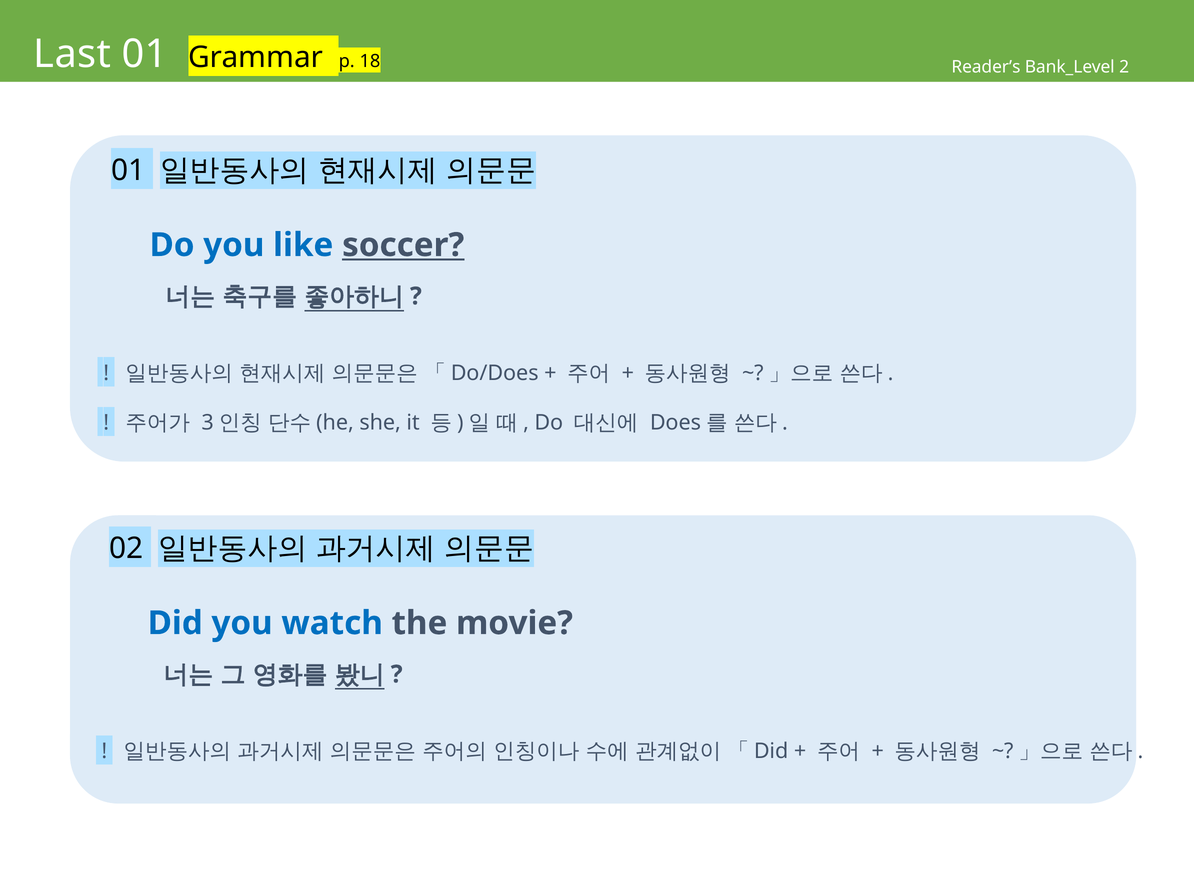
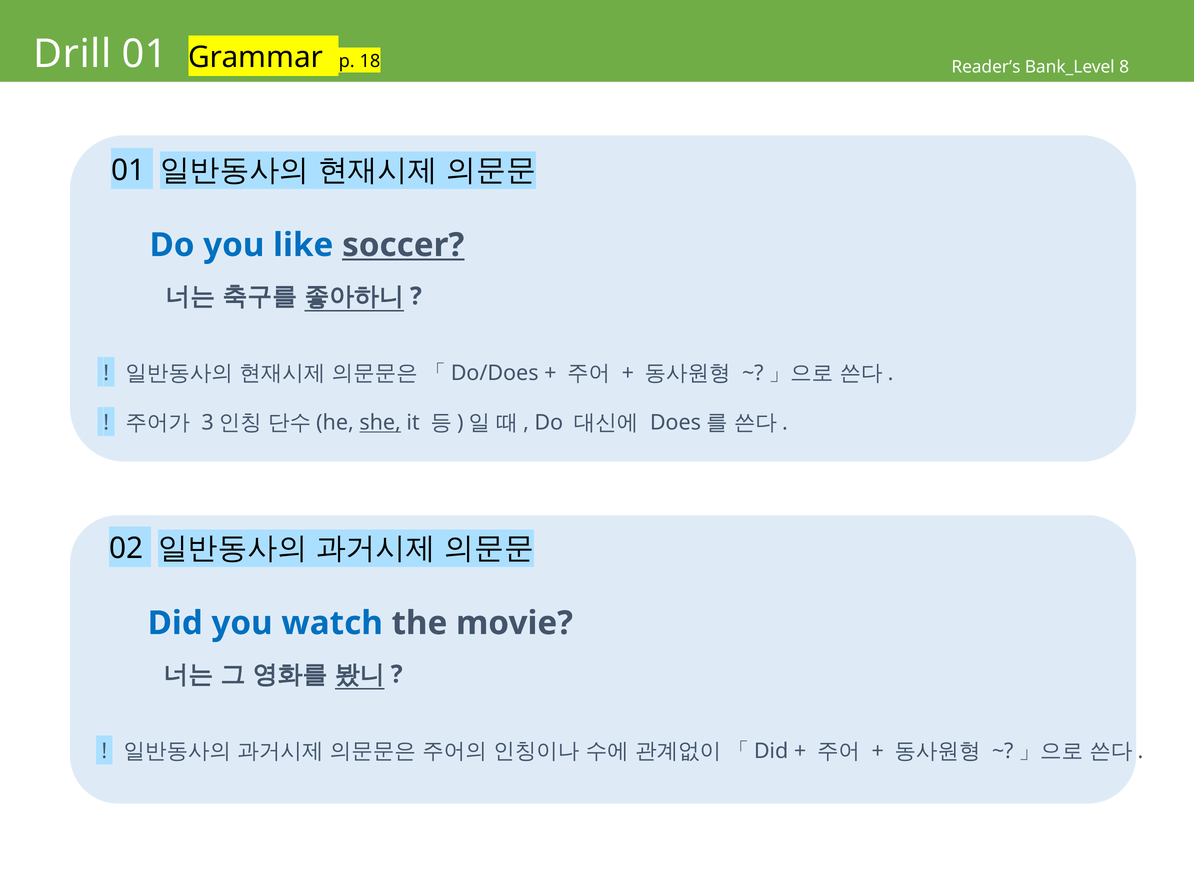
Last: Last -> Drill
2: 2 -> 8
she underline: none -> present
